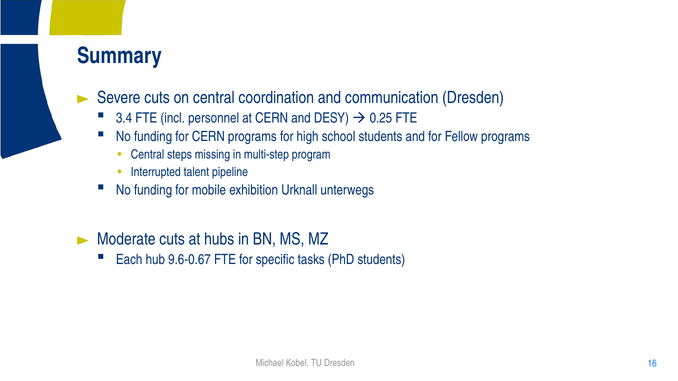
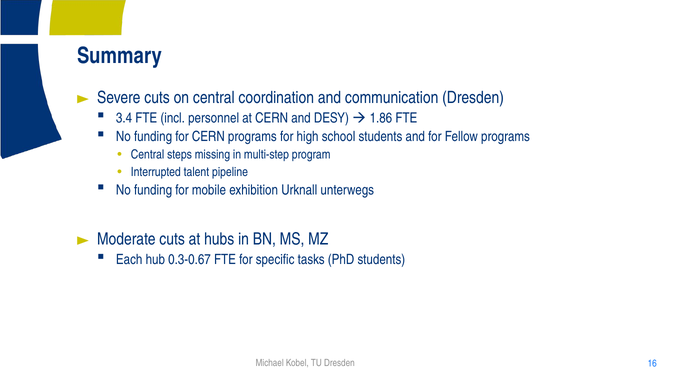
0.25: 0.25 -> 1.86
9.6-0.67: 9.6-0.67 -> 0.3-0.67
